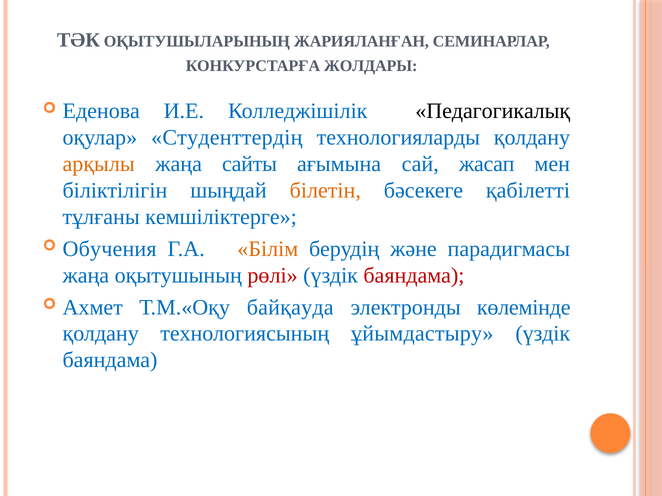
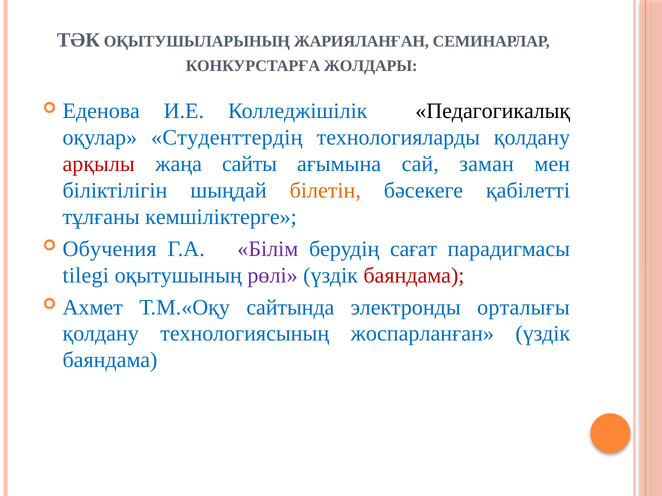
арқылы colour: orange -> red
жасап: жасап -> заман
Білім colour: orange -> purple
және: және -> сағат
жаңа at (86, 276): жаңа -> tilegi
рөлі colour: red -> purple
байқауда: байқауда -> сайтында
көлемінде: көлемінде -> орталығы
ұйымдастыру: ұйымдастыру -> жоспарланған
